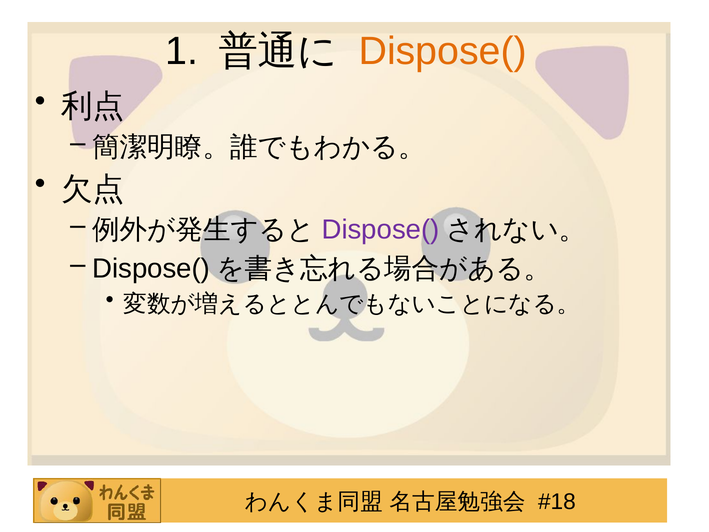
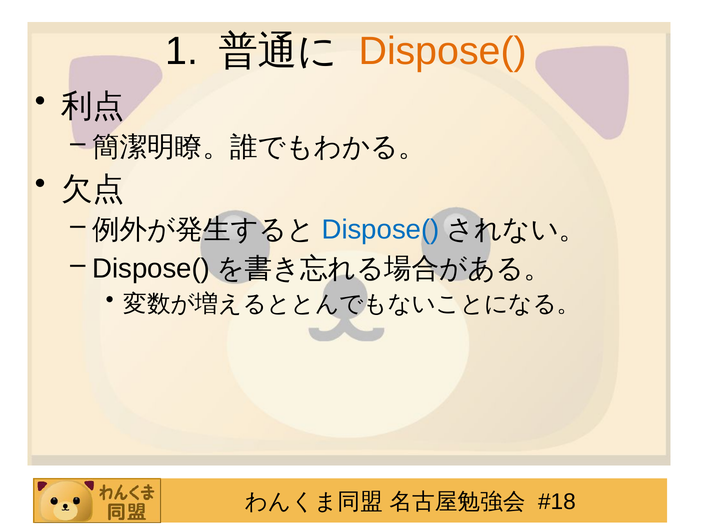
Dispose( at (381, 230) colour: purple -> blue
